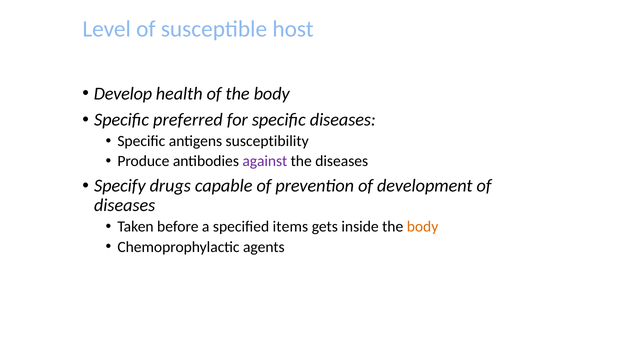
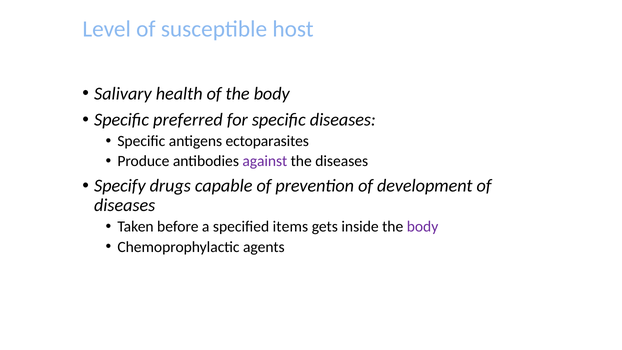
Develop: Develop -> Salivary
susceptibility: susceptibility -> ectoparasites
body at (423, 227) colour: orange -> purple
